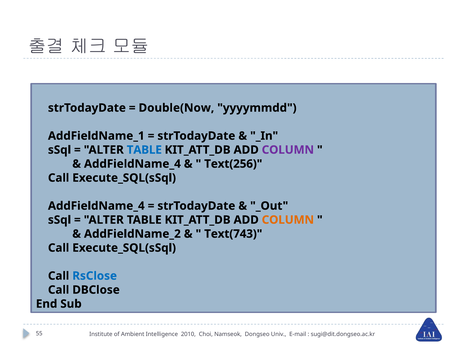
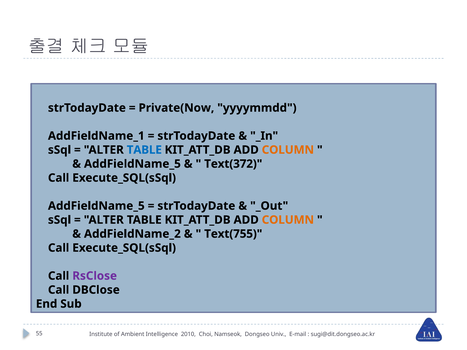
Double(Now: Double(Now -> Private(Now
COLUMN at (288, 150) colour: purple -> orange
AddFieldName_4 at (132, 164): AddFieldName_4 -> AddFieldName_5
Text(256: Text(256 -> Text(372
AddFieldName_4 at (96, 206): AddFieldName_4 -> AddFieldName_5
Text(743: Text(743 -> Text(755
RsClose colour: blue -> purple
